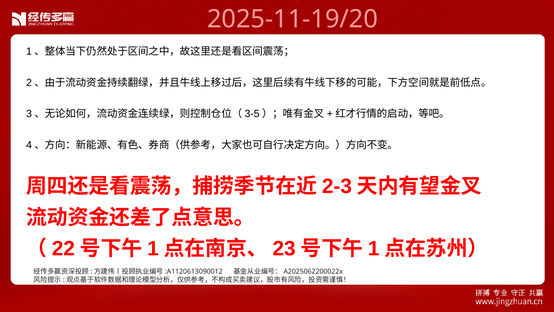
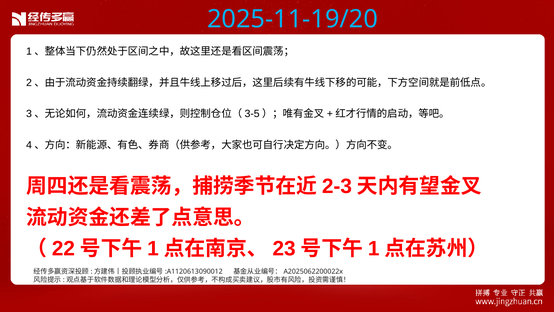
2025-11-19/20 colour: pink -> light blue
